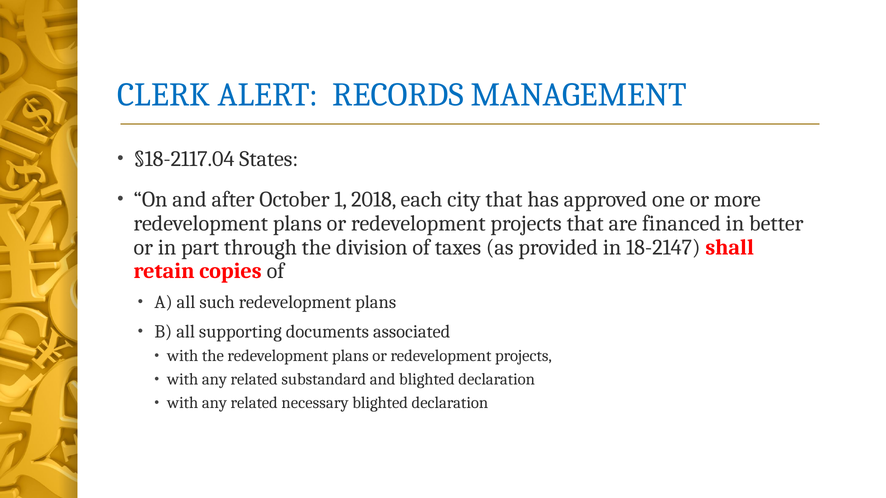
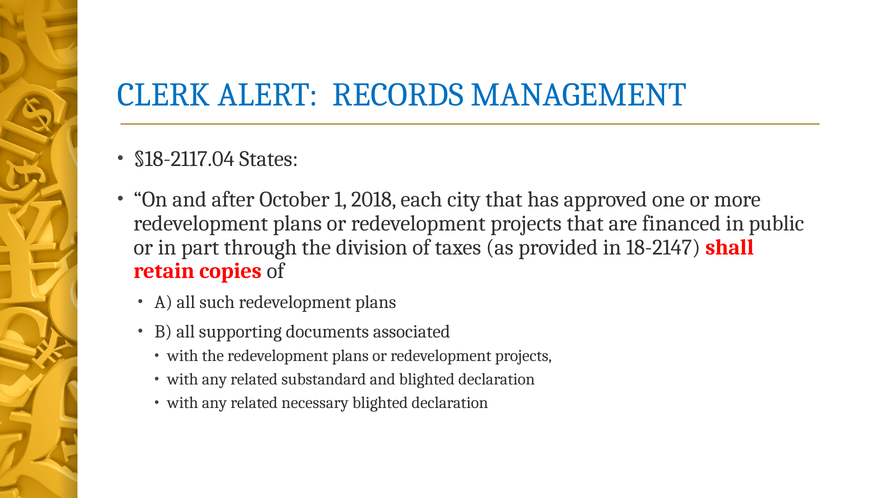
better: better -> public
